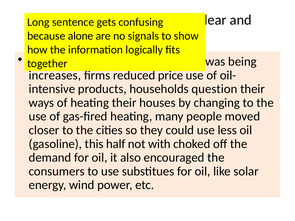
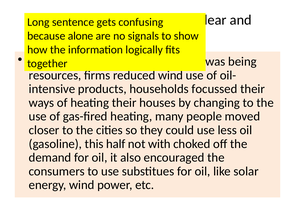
increases: increases -> resources
reduced price: price -> wind
question: question -> focussed
